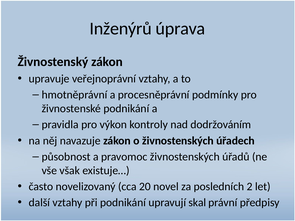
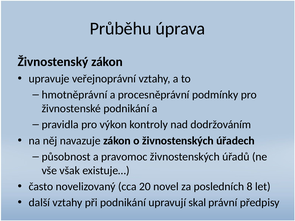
Inženýrů: Inženýrů -> Průběhu
2: 2 -> 8
